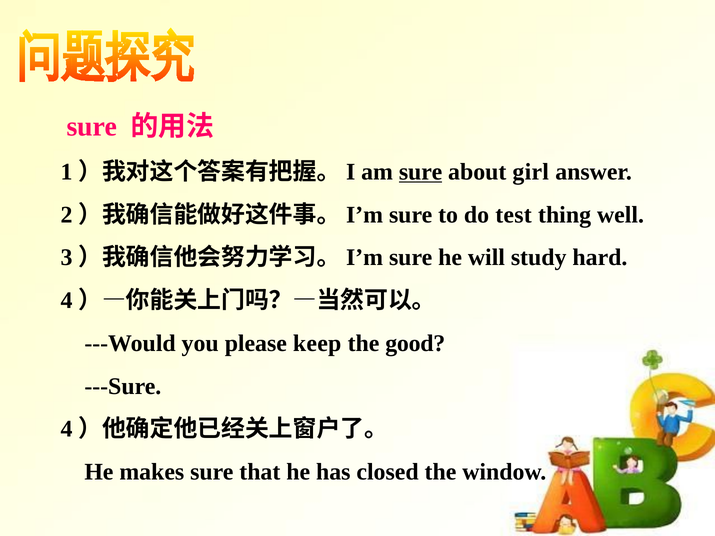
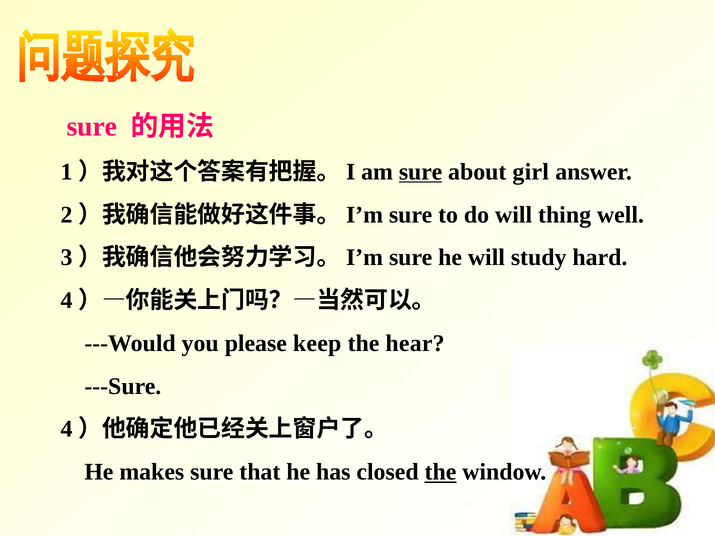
do test: test -> will
good: good -> hear
the at (440, 472) underline: none -> present
